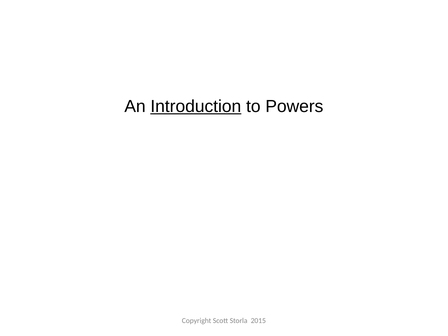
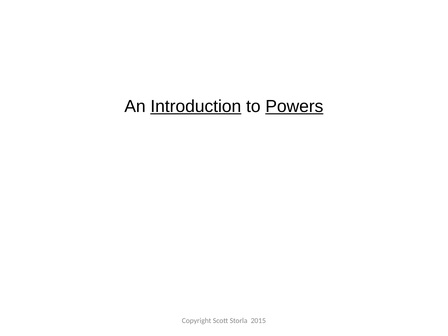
Powers underline: none -> present
